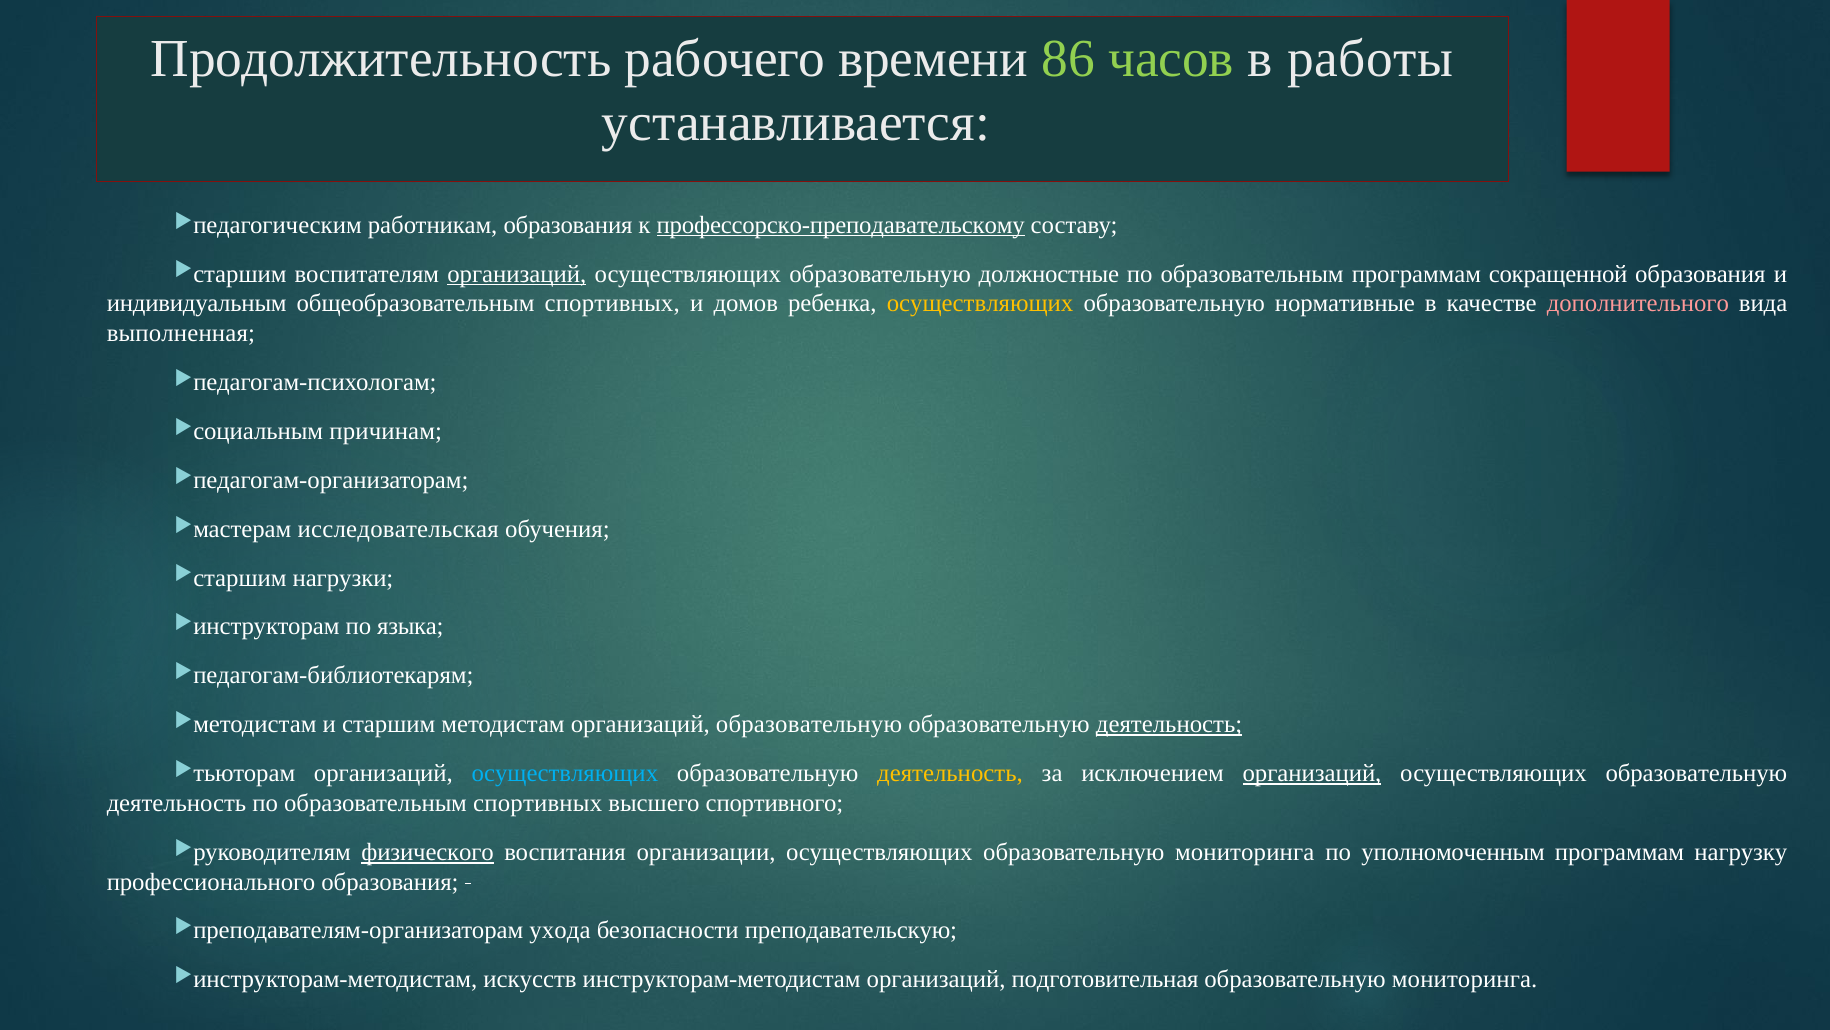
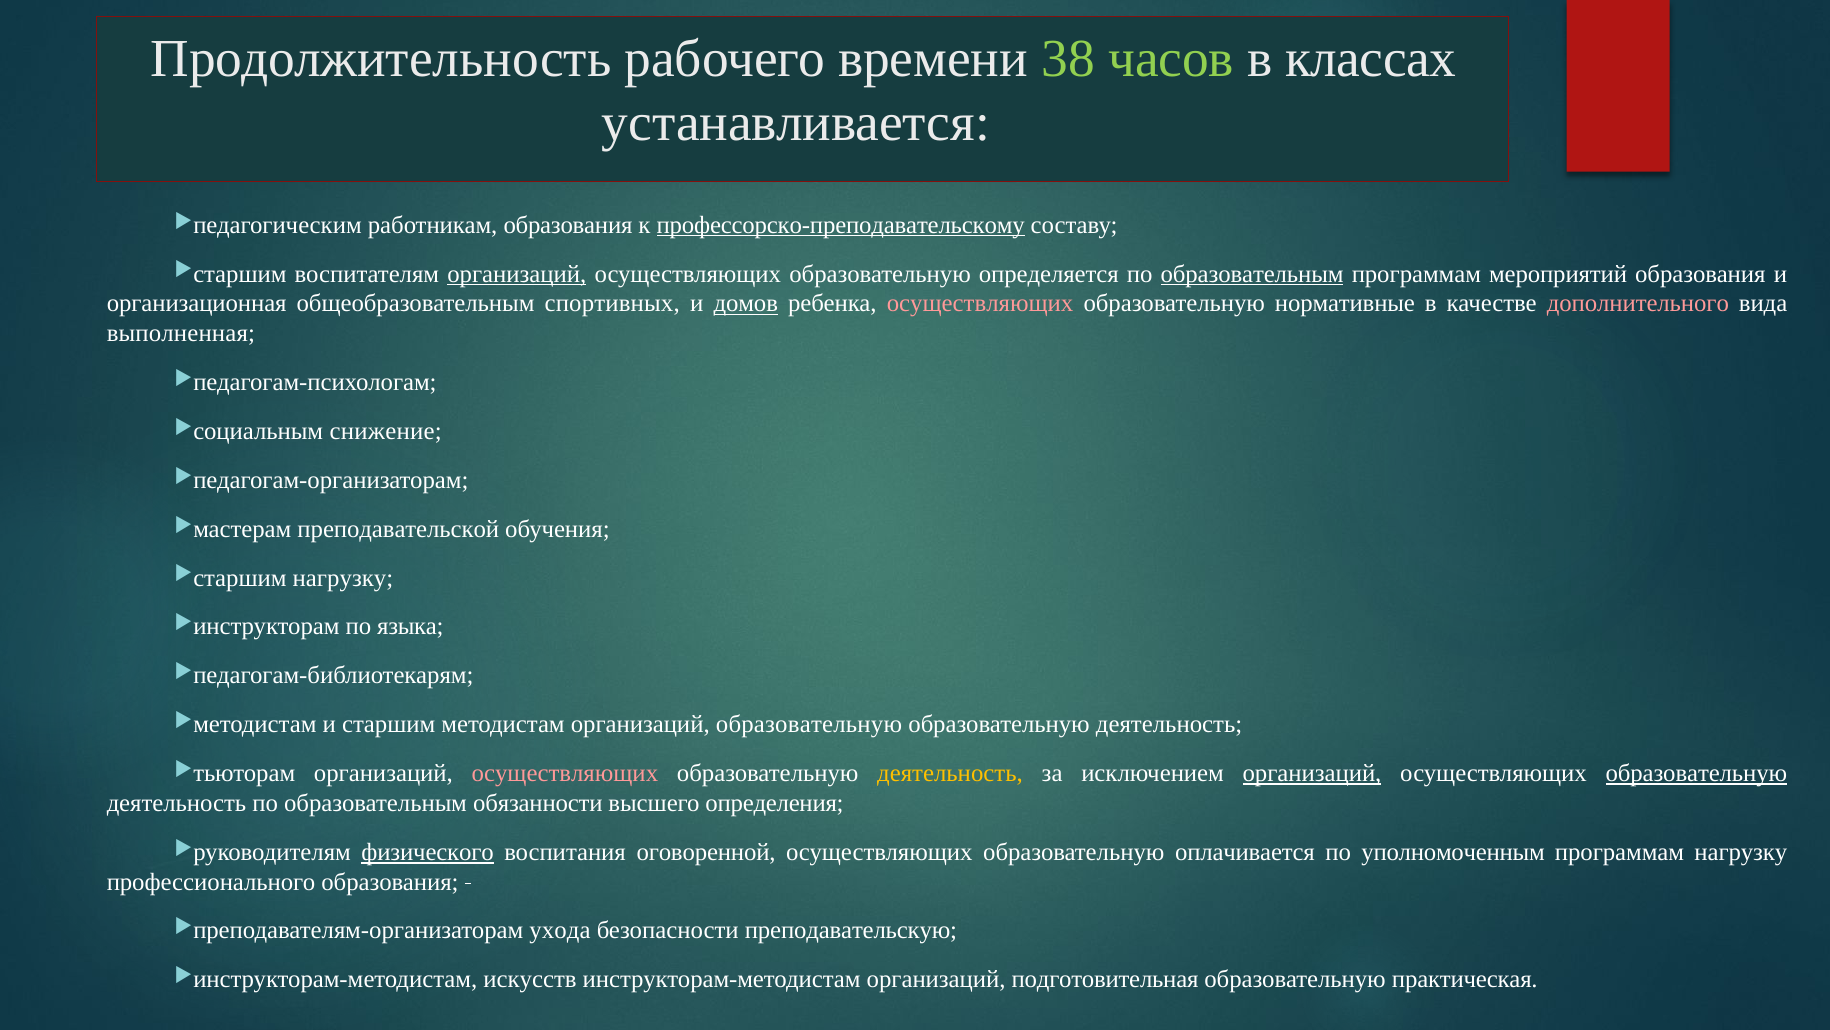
86: 86 -> 38
работы: работы -> классах
должностные: должностные -> определяется
образовательным at (1252, 274) underline: none -> present
сокращенной: сокращенной -> мероприятий
индивидуальным: индивидуальным -> организационная
домов underline: none -> present
осуществляющих at (980, 304) colour: yellow -> pink
причинам: причинам -> снижение
исследовательская: исследовательская -> преподавательской
нагрузки at (343, 578): нагрузки -> нагрузку
деятельность at (1169, 724) underline: present -> none
осуществляющих at (565, 773) colour: light blue -> pink
образовательную at (1696, 773) underline: none -> present
образовательным спортивных: спортивных -> обязанности
спортивного: спортивного -> определения
организации: организации -> оговоренной
осуществляющих образовательную мониторинга: мониторинга -> оплачивается
мониторинга at (1465, 979): мониторинга -> практическая
